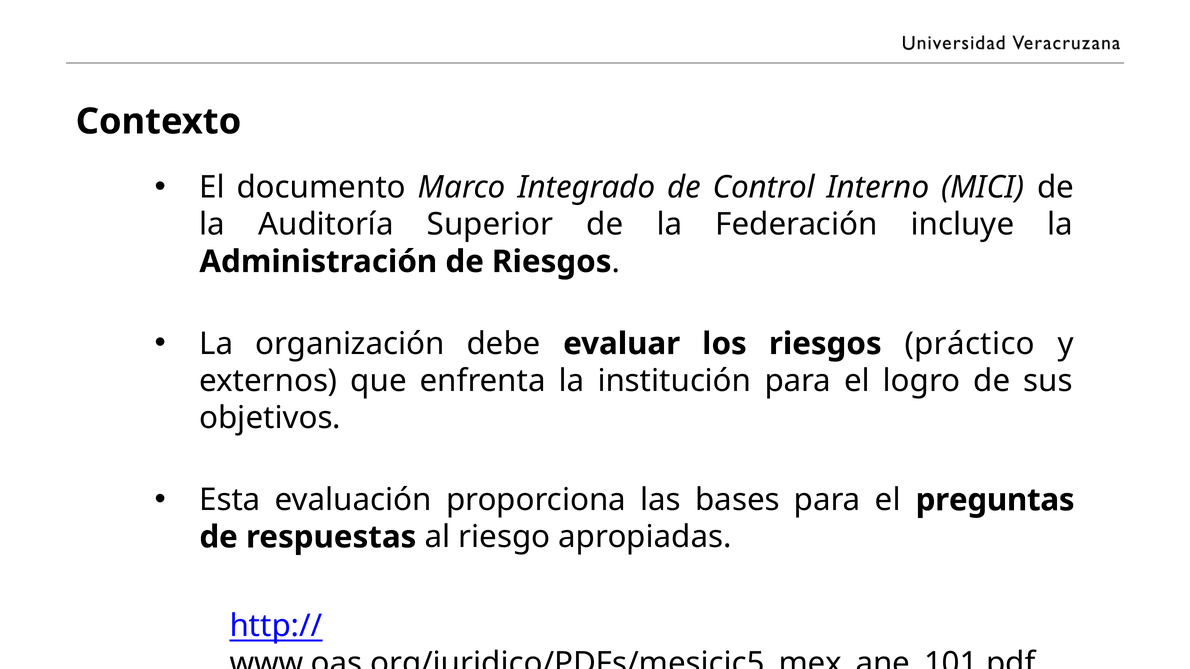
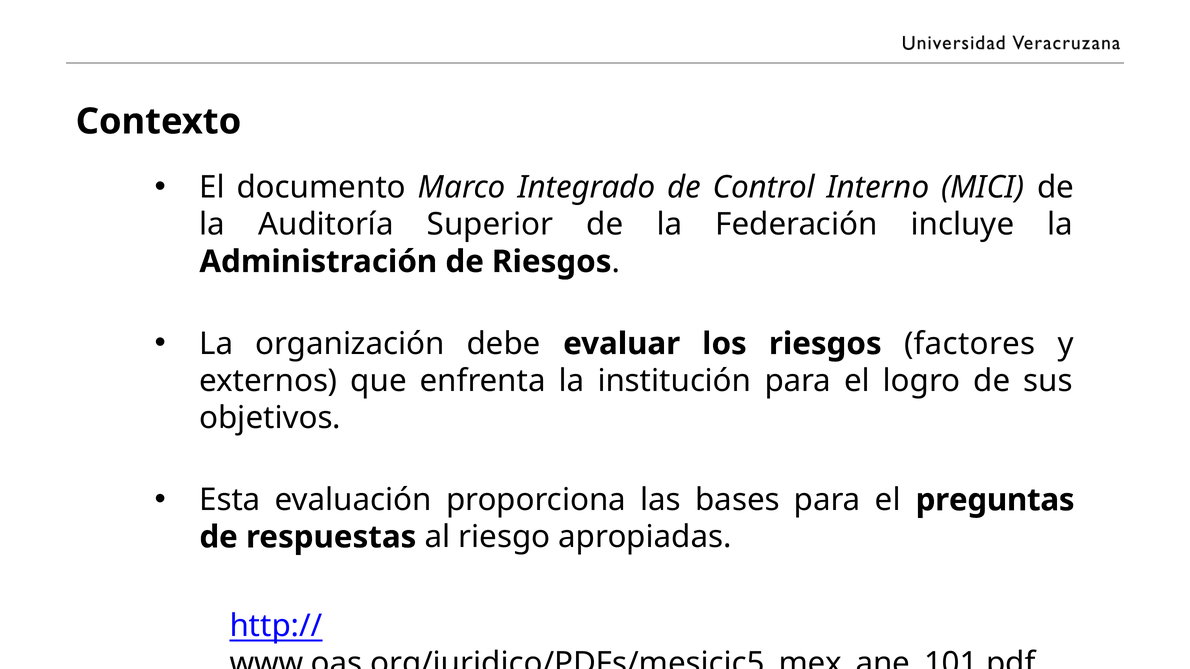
práctico: práctico -> factores
